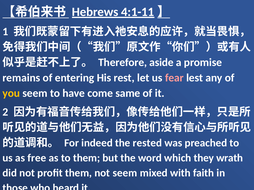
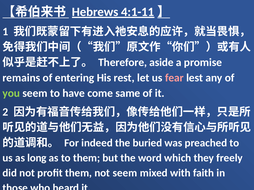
you colour: yellow -> light green
rested: rested -> buried
free: free -> long
wrath: wrath -> freely
